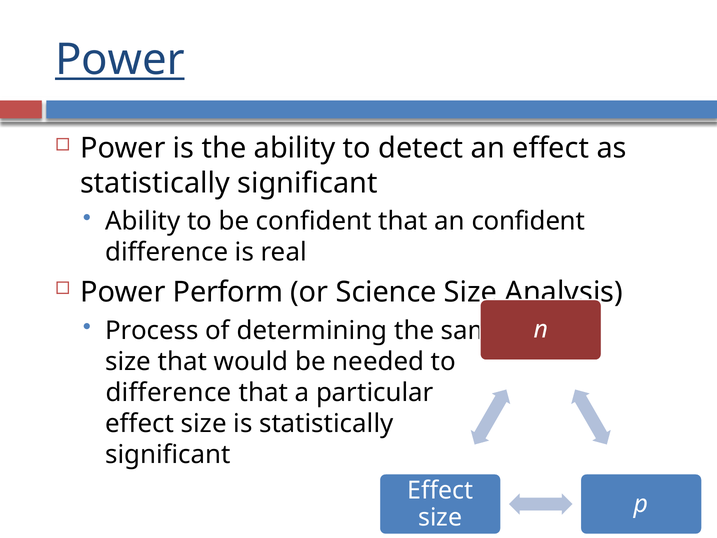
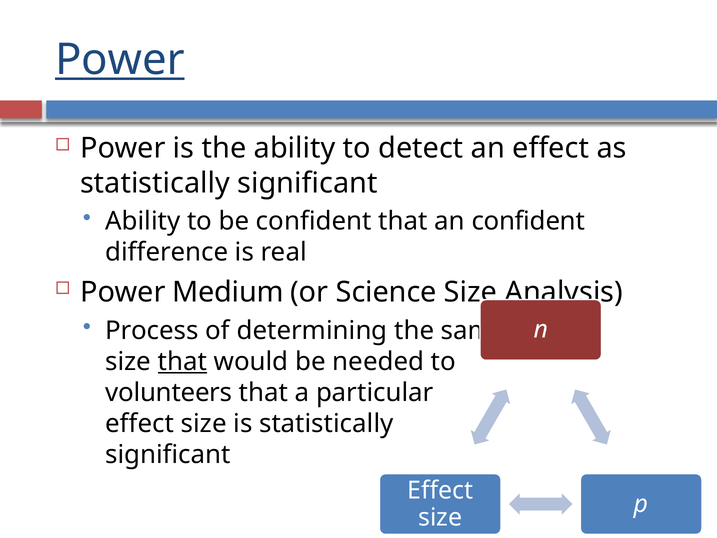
Perform: Perform -> Medium
that at (182, 361) underline: none -> present
difference at (169, 392): difference -> volunteers
